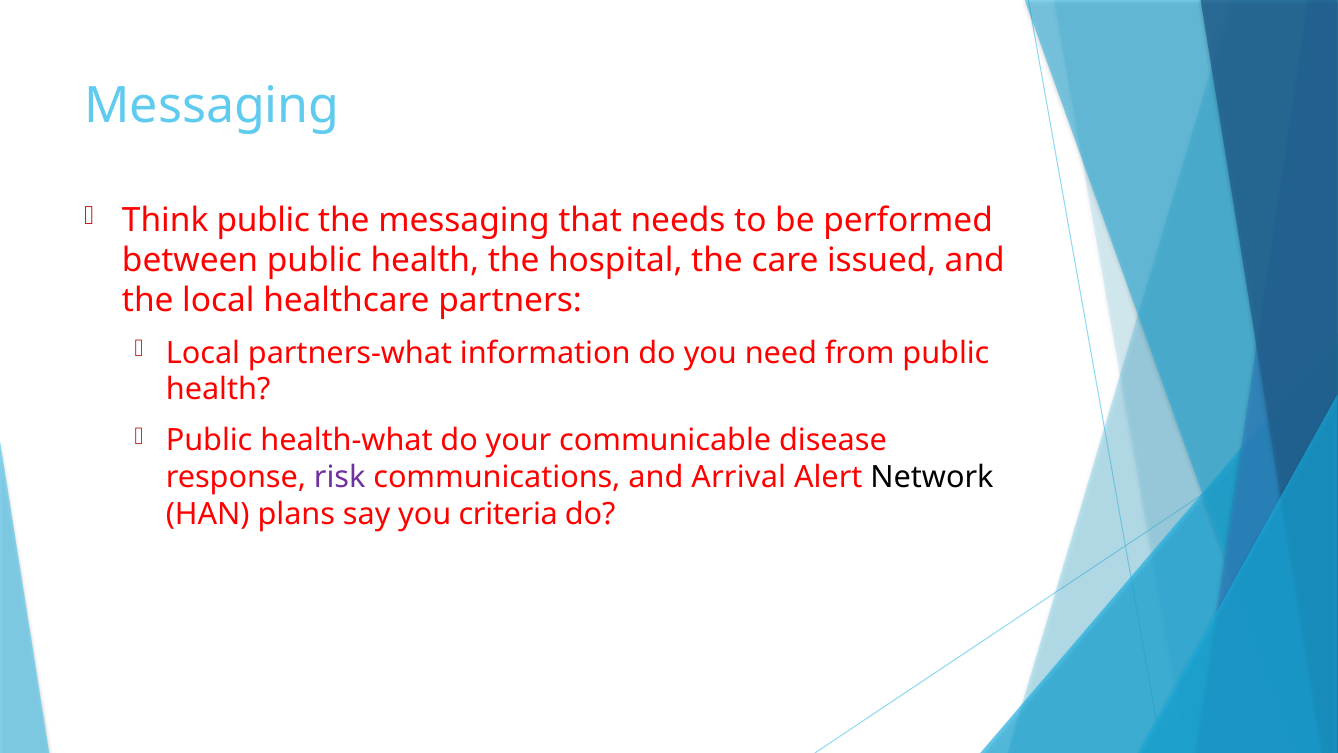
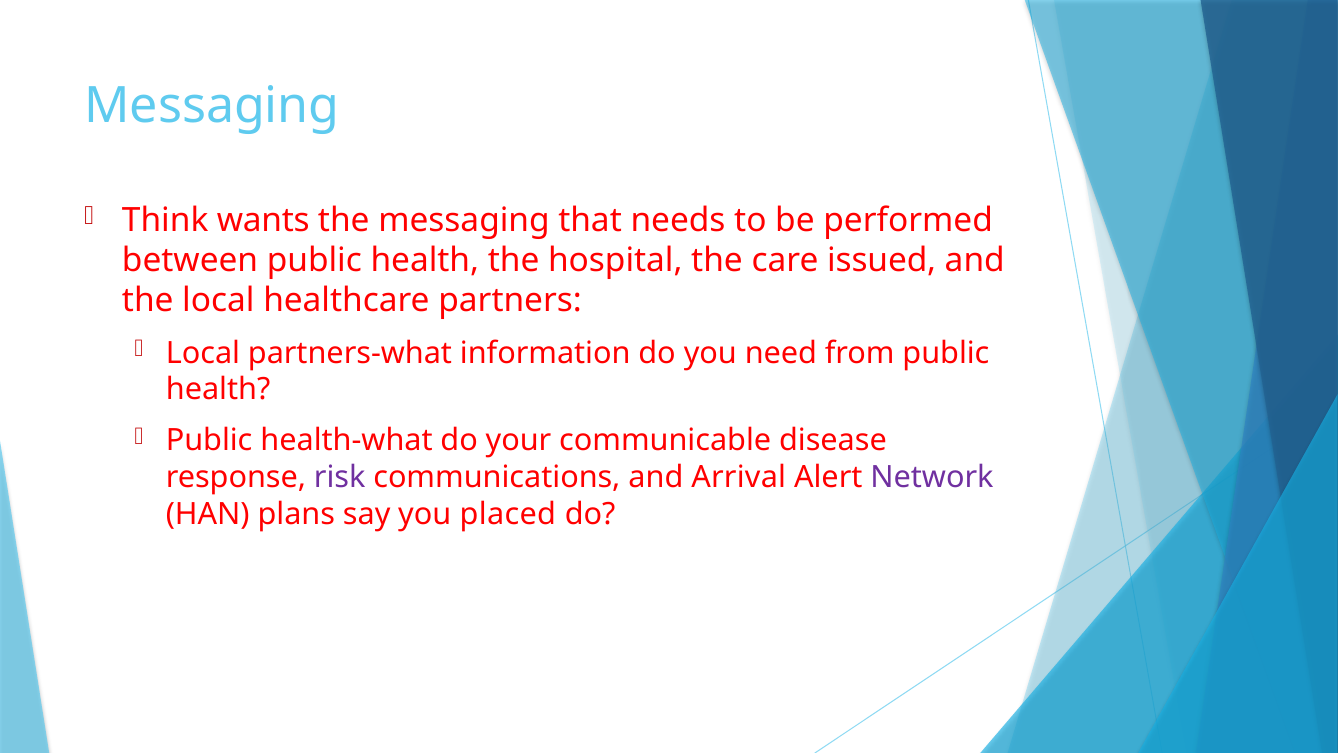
Think public: public -> wants
Network colour: black -> purple
criteria: criteria -> placed
